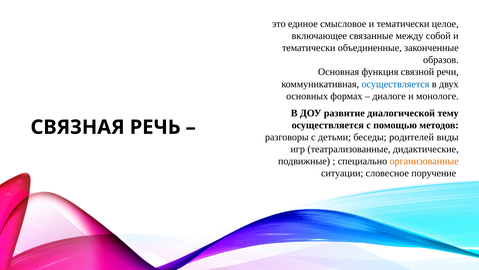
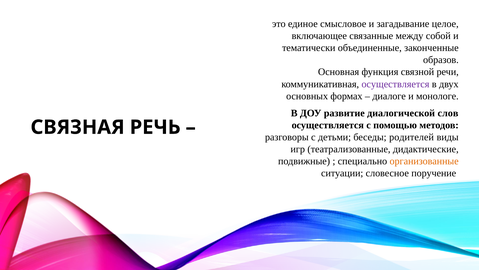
смысловое и тематически: тематически -> загадывание
осуществляется at (395, 84) colour: blue -> purple
тему: тему -> слов
